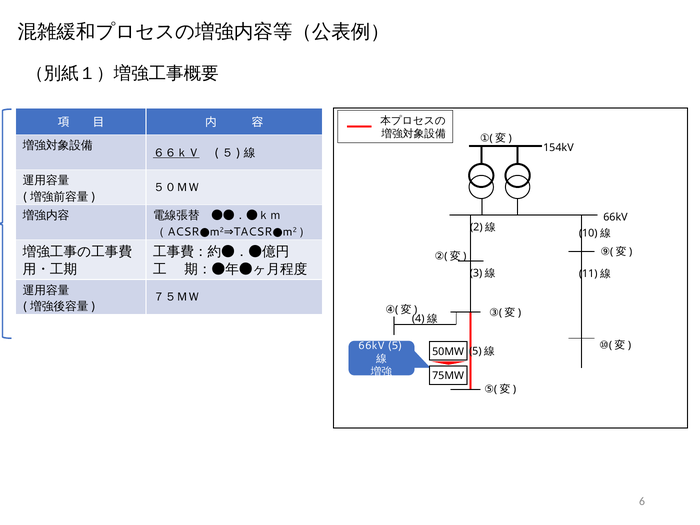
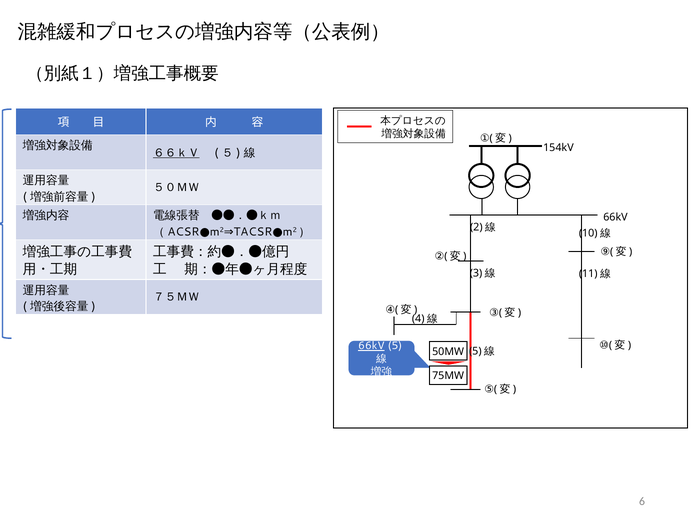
66kV at (371, 346) underline: none -> present
